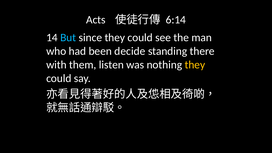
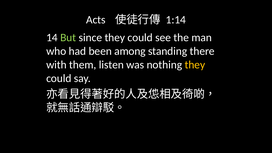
6:14: 6:14 -> 1:14
But colour: light blue -> light green
decide: decide -> among
